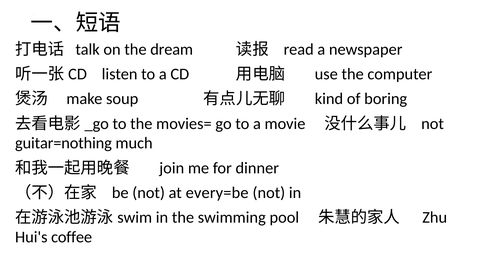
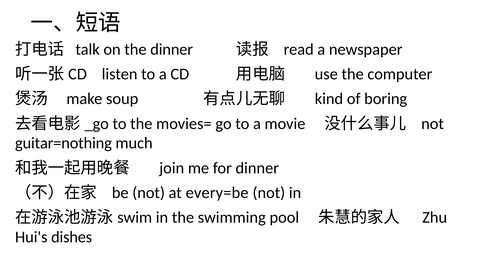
the dream: dream -> dinner
coffee: coffee -> dishes
